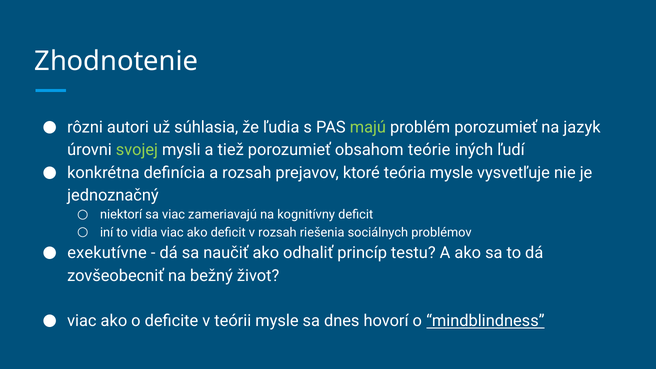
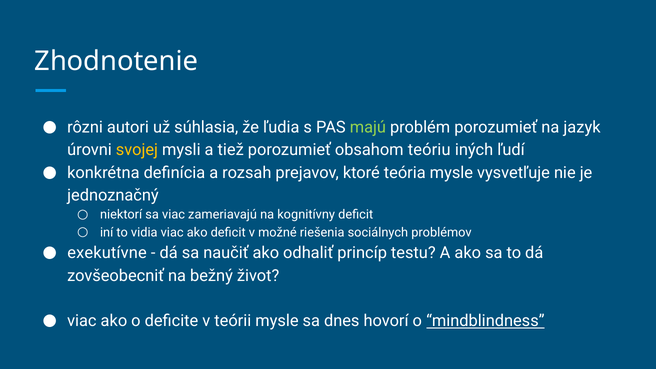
svojej colour: light green -> yellow
teórie: teórie -> teóriu
v rozsah: rozsah -> možné
